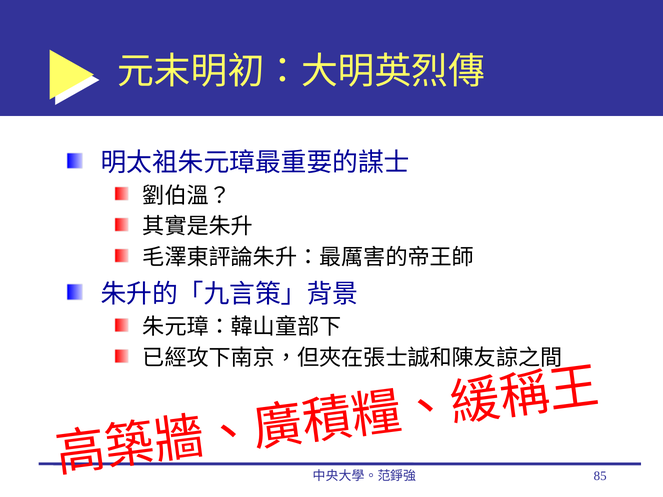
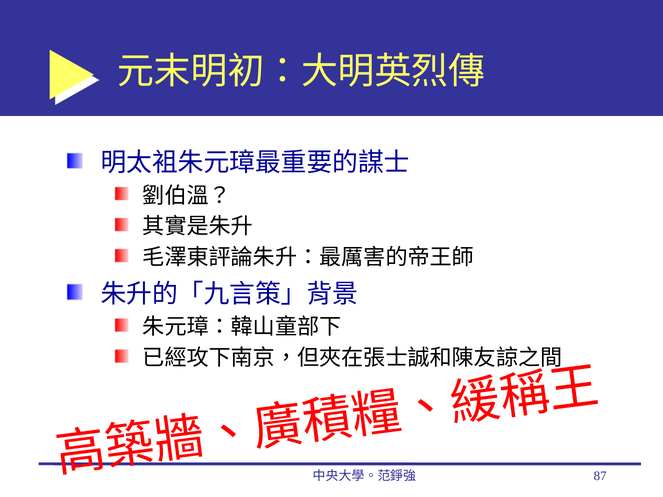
85: 85 -> 87
